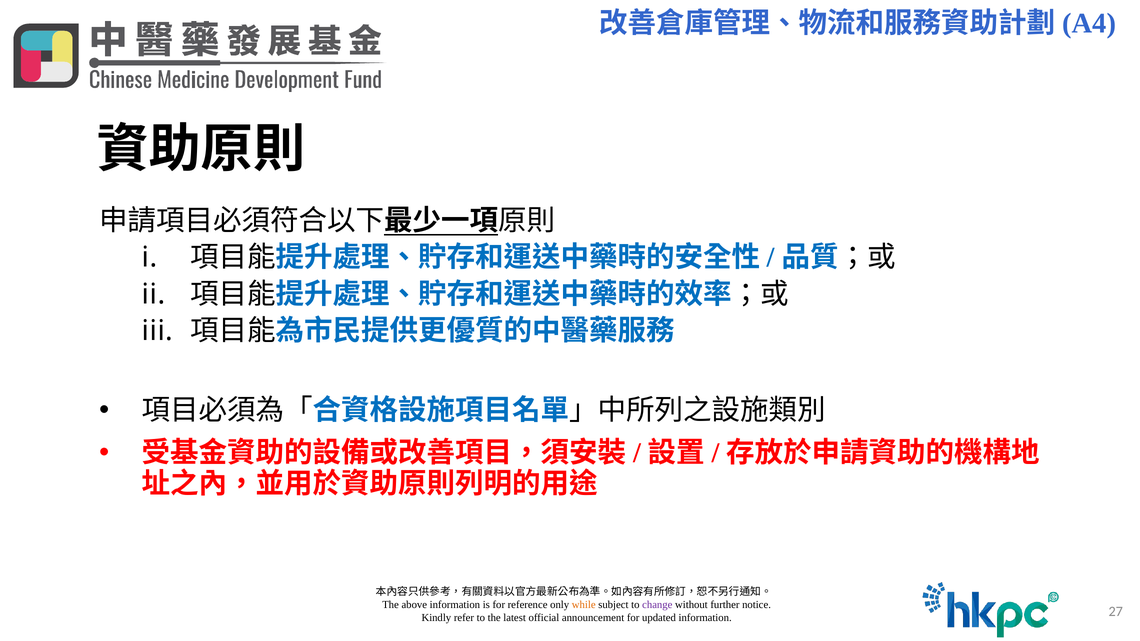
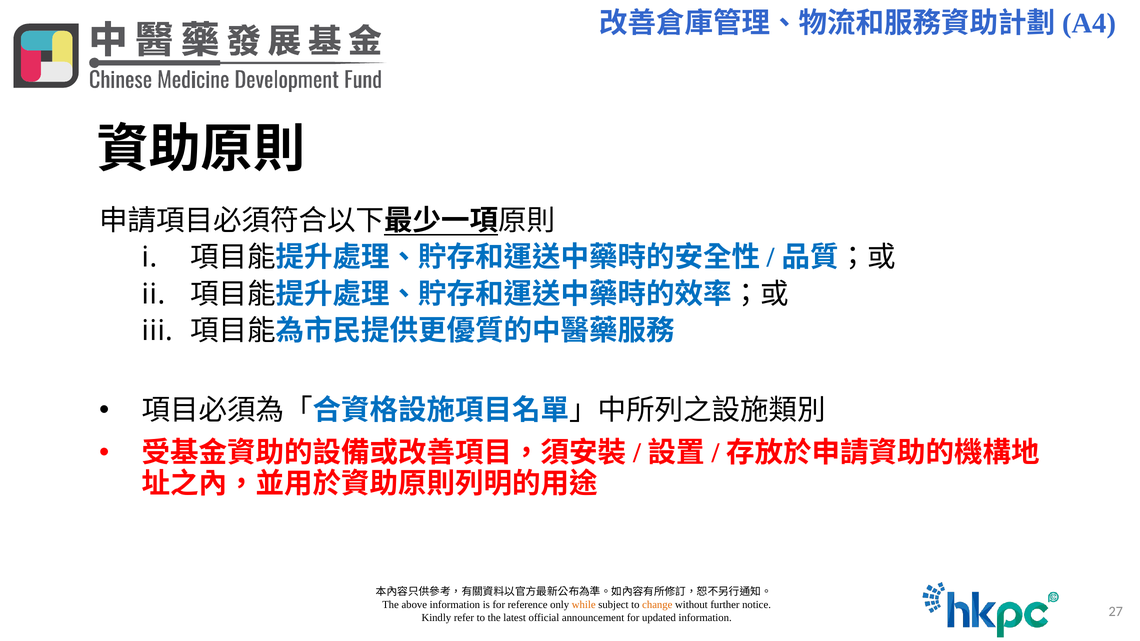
change colour: purple -> orange
